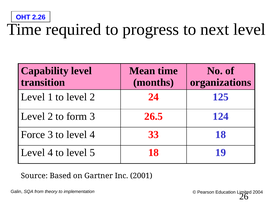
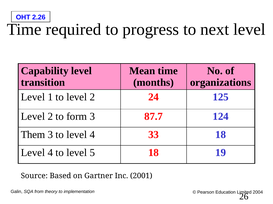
26.5: 26.5 -> 87.7
Force: Force -> Them
